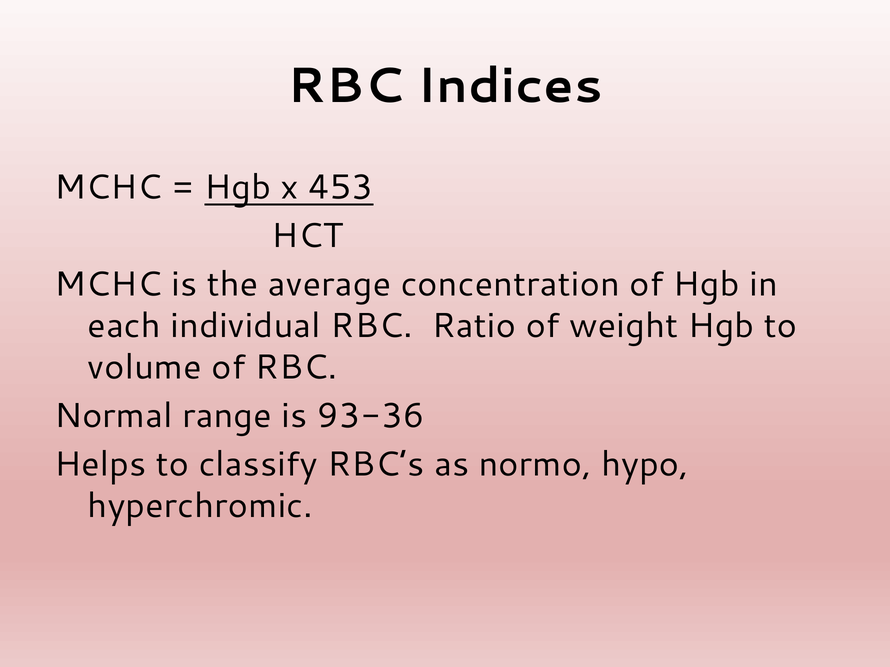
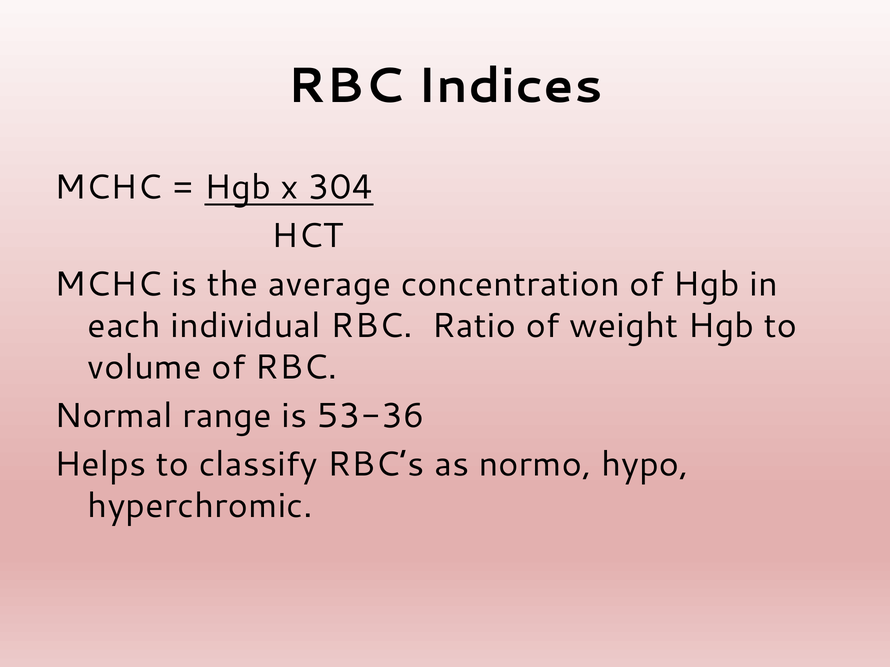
453: 453 -> 304
93-36: 93-36 -> 53-36
